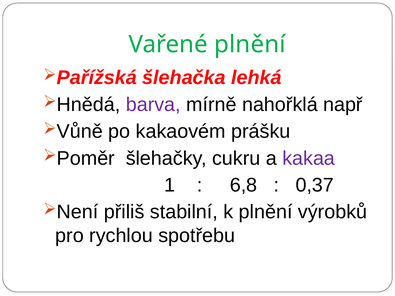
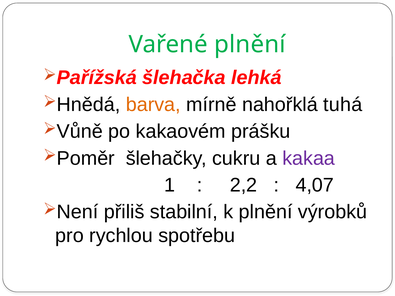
barva colour: purple -> orange
např: např -> tuhá
6,8: 6,8 -> 2,2
0,37: 0,37 -> 4,07
